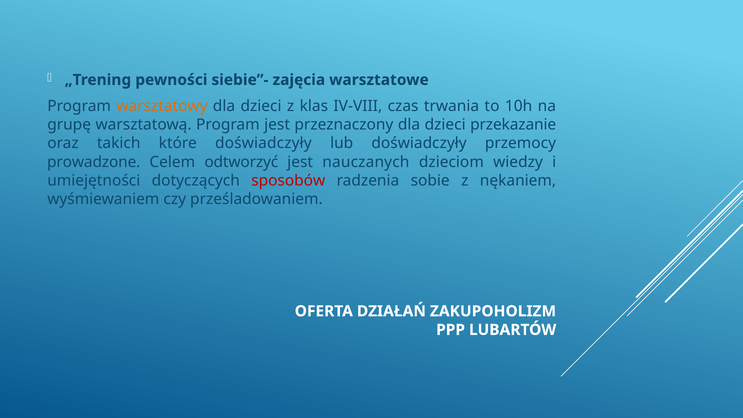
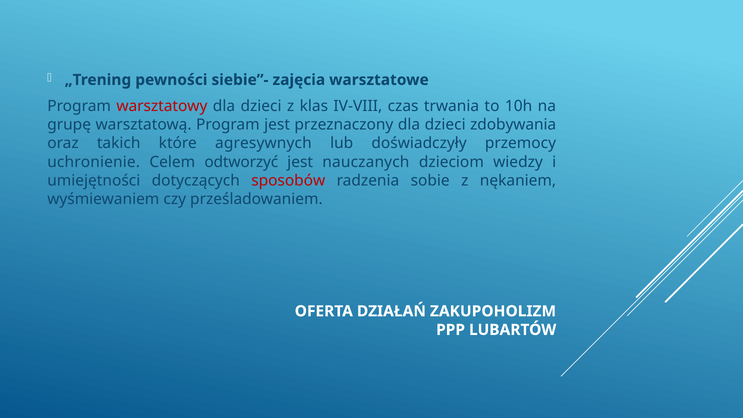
warsztatowy colour: orange -> red
przekazanie: przekazanie -> zdobywania
które doświadczyły: doświadczyły -> agresywnych
prowadzone: prowadzone -> uchronienie
